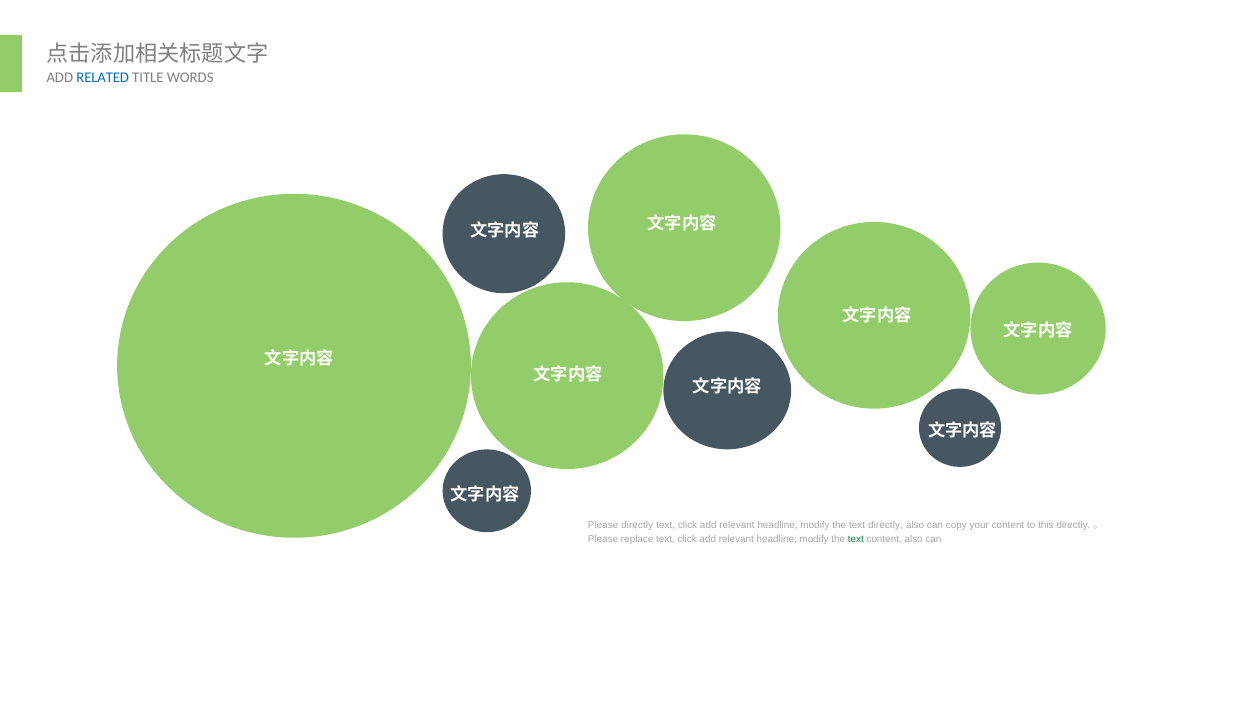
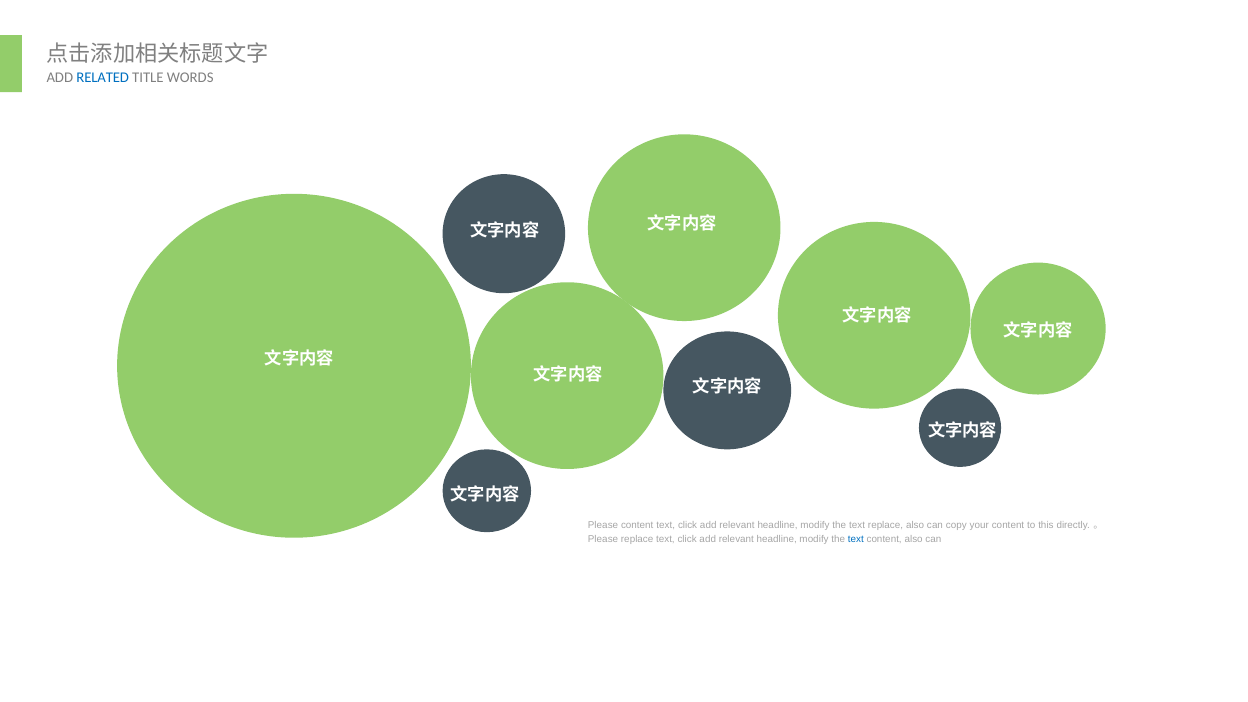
Please directly: directly -> content
text directly: directly -> replace
text at (856, 539) colour: green -> blue
